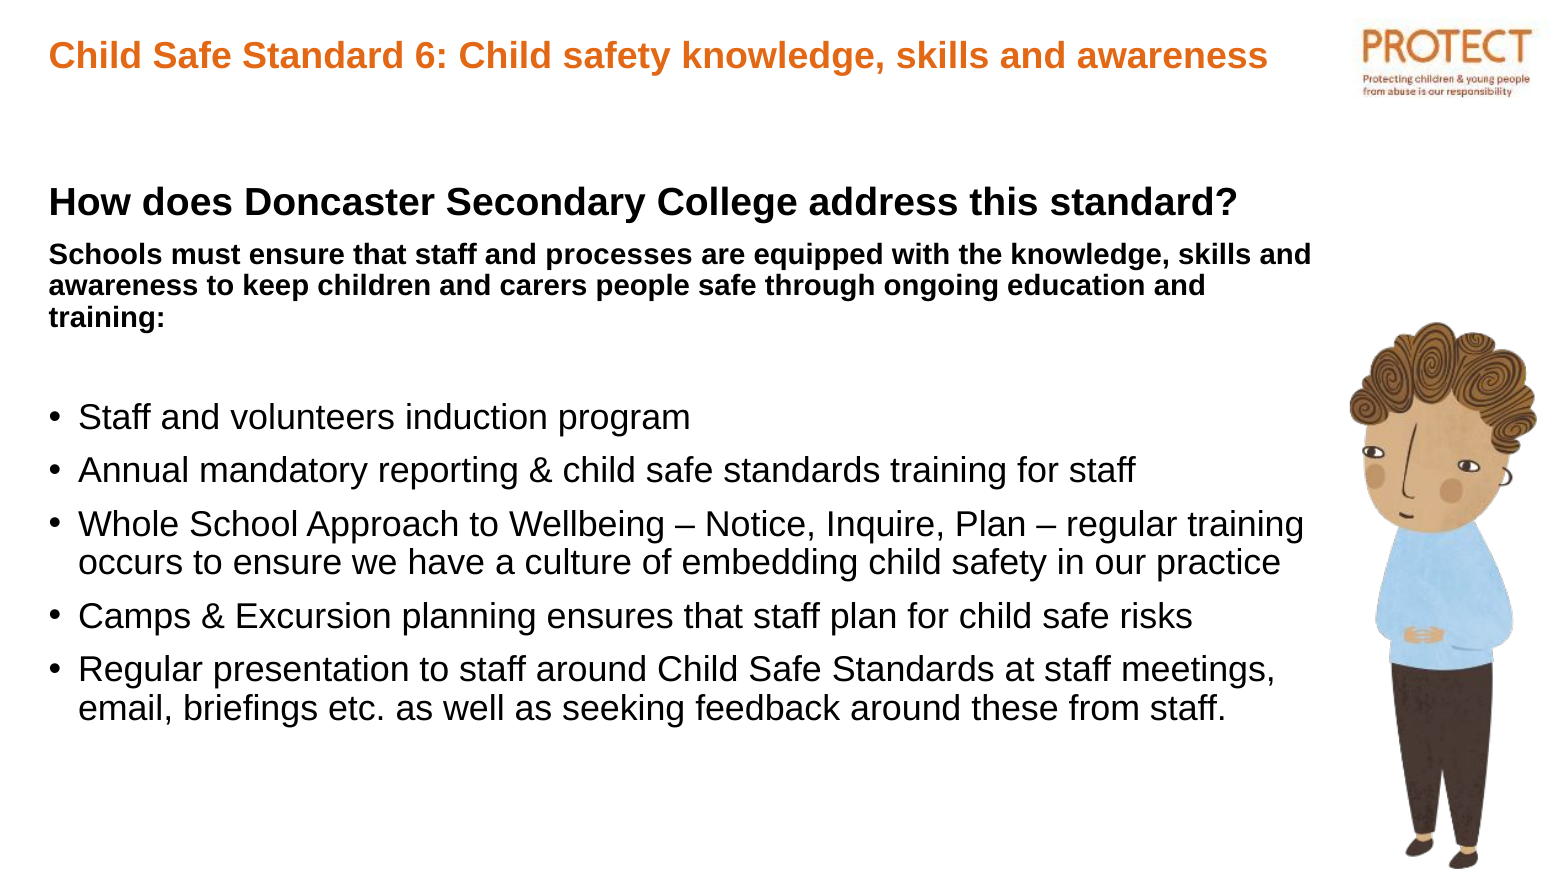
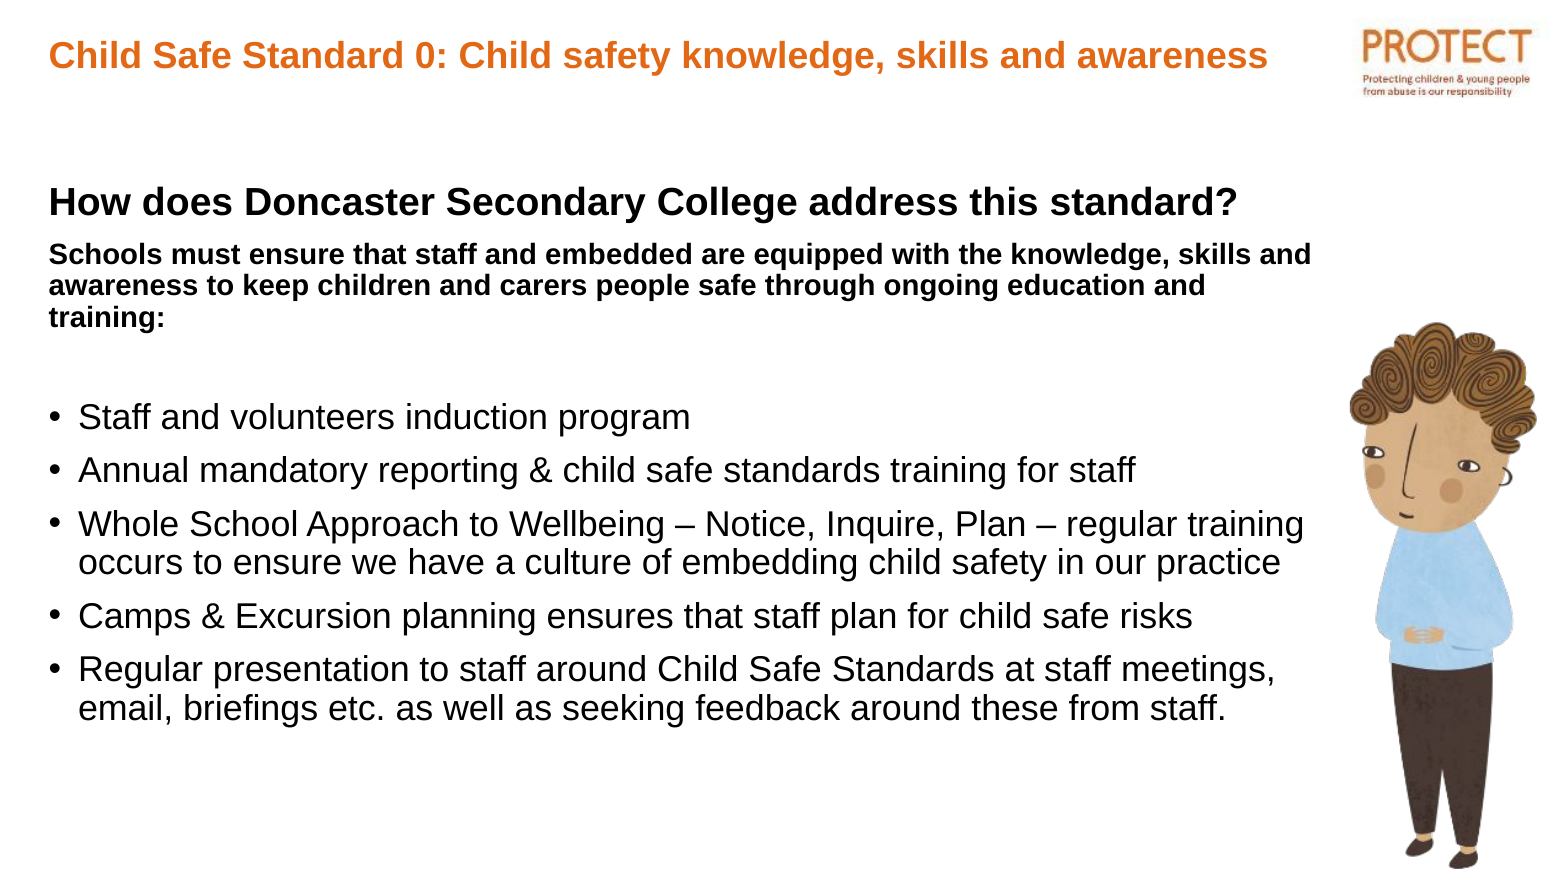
6: 6 -> 0
processes: processes -> embedded
